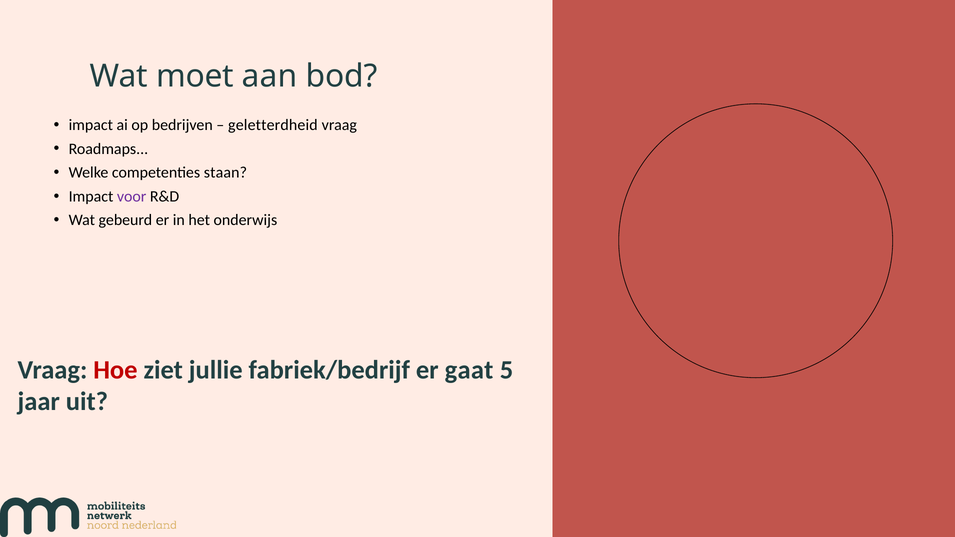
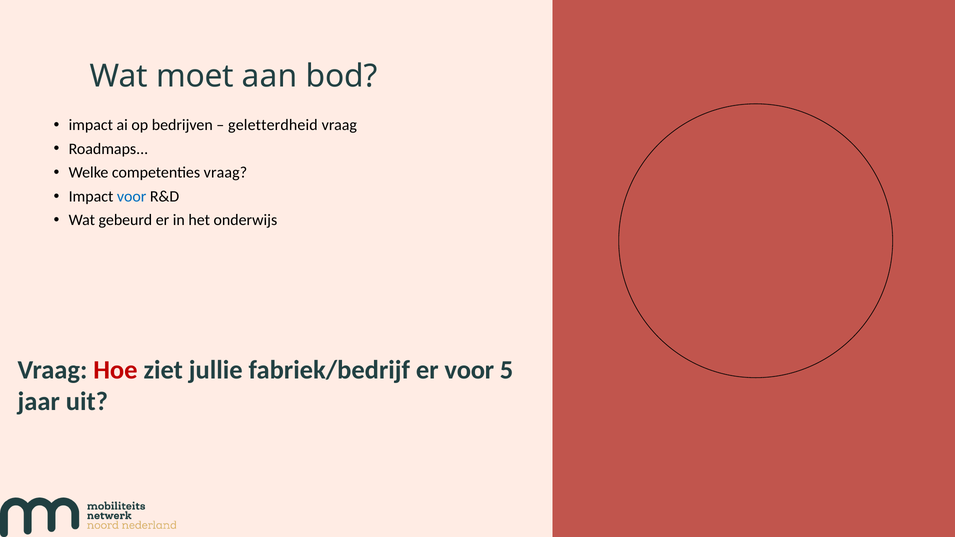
competenties staan: staan -> vraag
voor at (132, 196) colour: purple -> blue
er gaat: gaat -> voor
